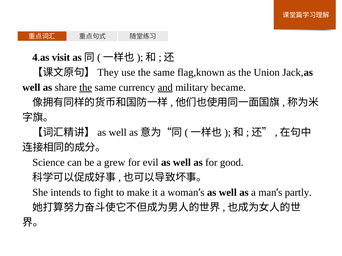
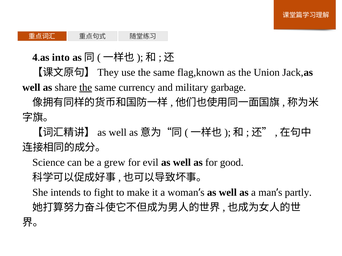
visit: visit -> into
and underline: present -> none
became: became -> garbage
